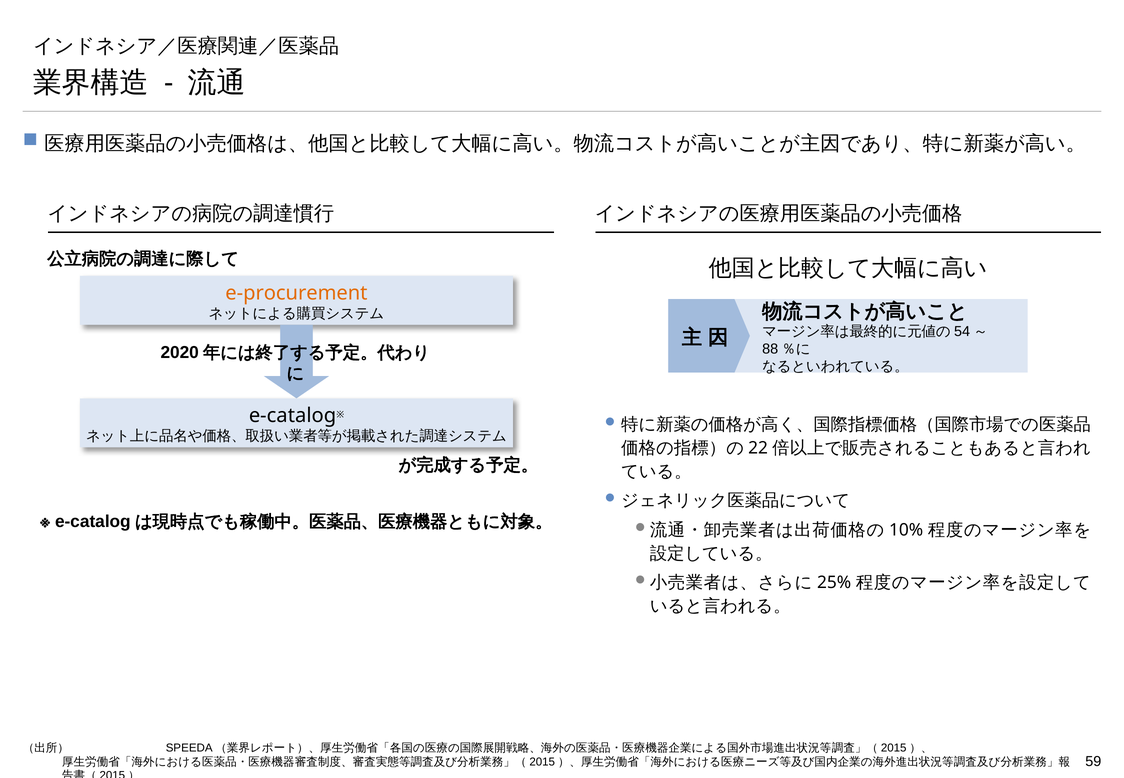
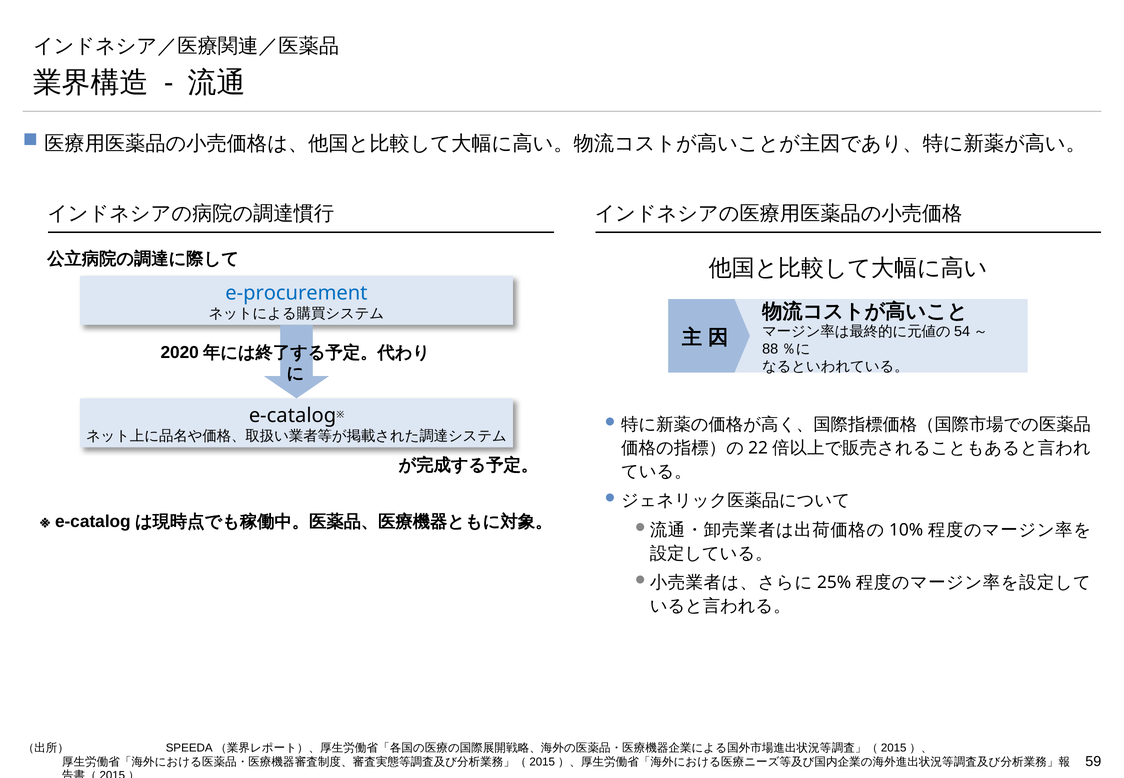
e-procurement colour: orange -> blue
